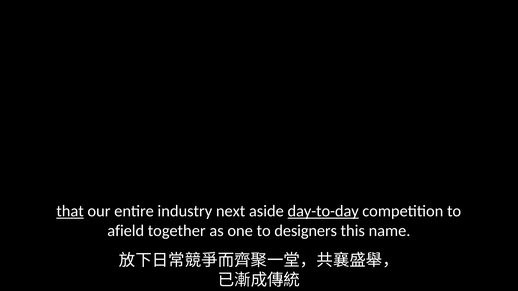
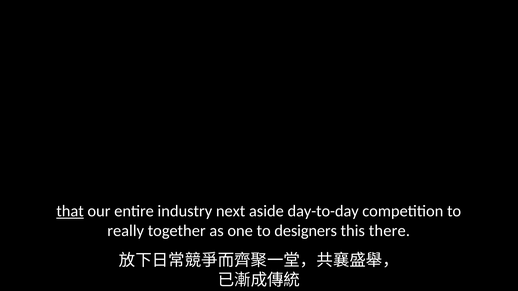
day-to-day underline: present -> none
afield: afield -> really
name: name -> there
